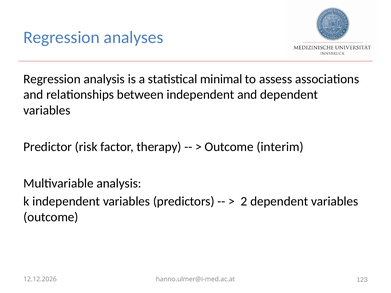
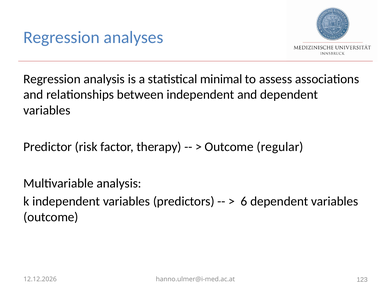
interim: interim -> regular
2: 2 -> 6
